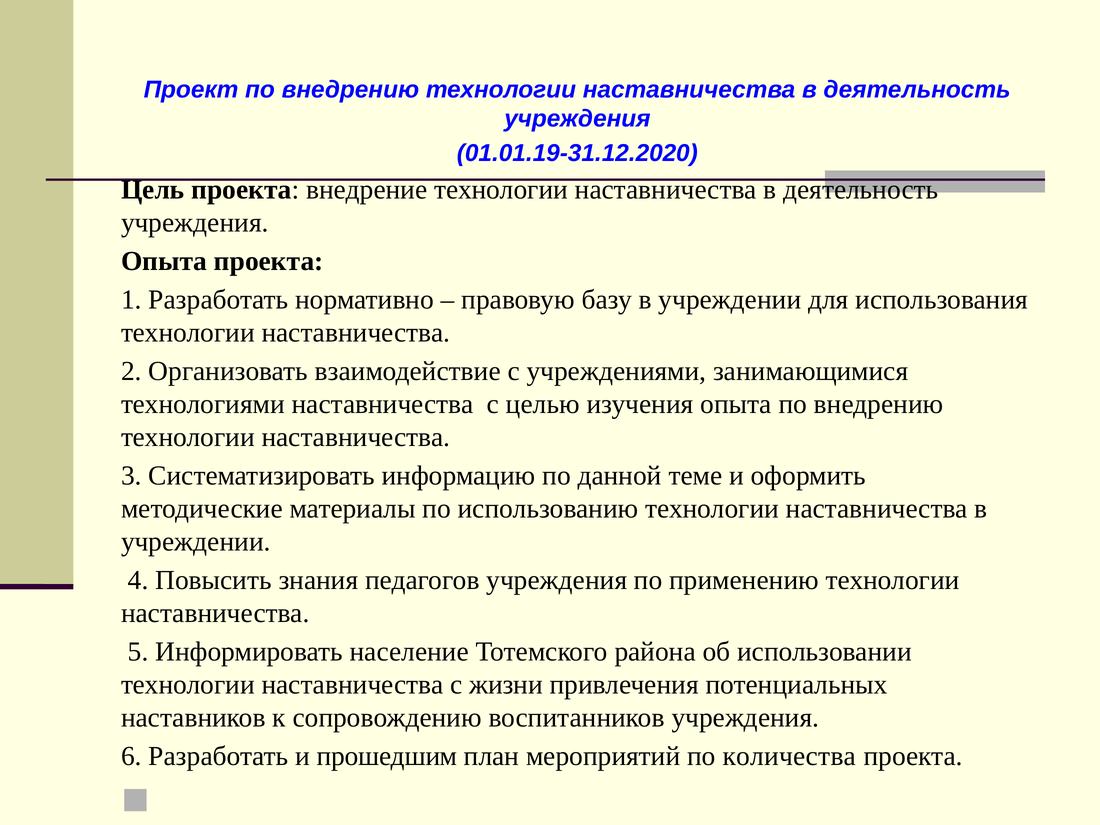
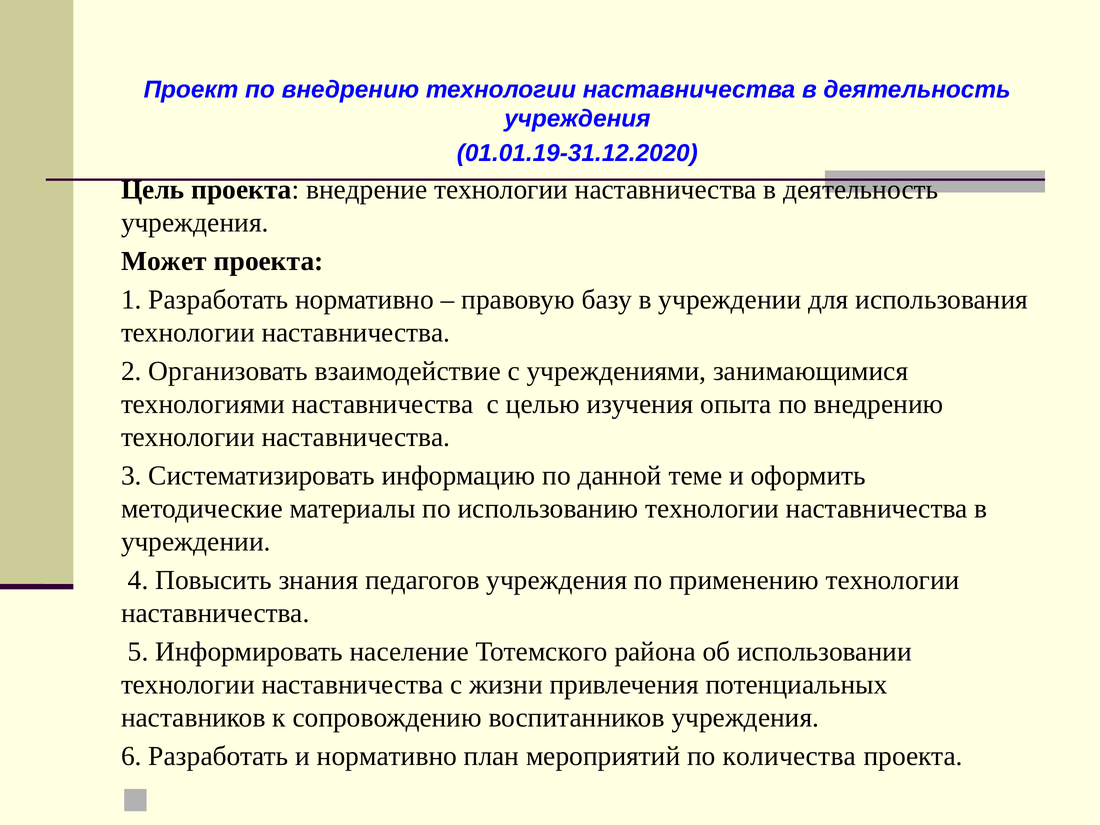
Опыта at (164, 261): Опыта -> Может
и прошедшим: прошедшим -> нормативно
